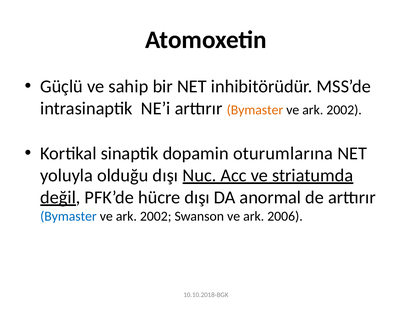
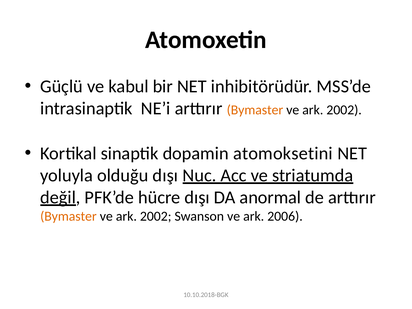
sahip: sahip -> kabul
oturumlarına: oturumlarına -> atomoksetini
Bymaster at (68, 216) colour: blue -> orange
